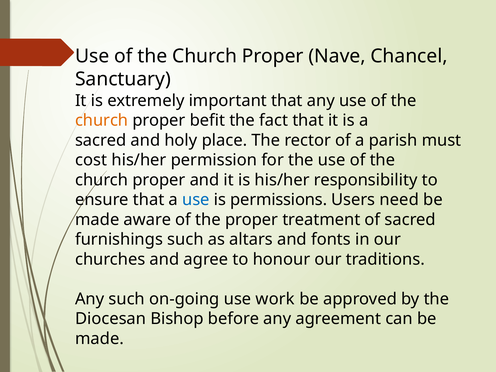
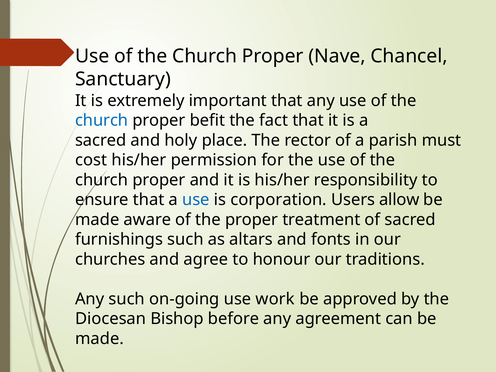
church at (102, 120) colour: orange -> blue
permissions: permissions -> corporation
need: need -> allow
